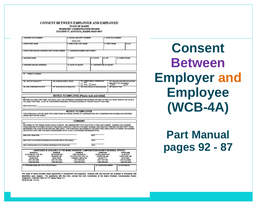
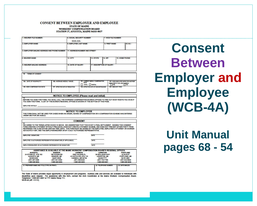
and colour: orange -> red
Part: Part -> Unit
92: 92 -> 68
87: 87 -> 54
